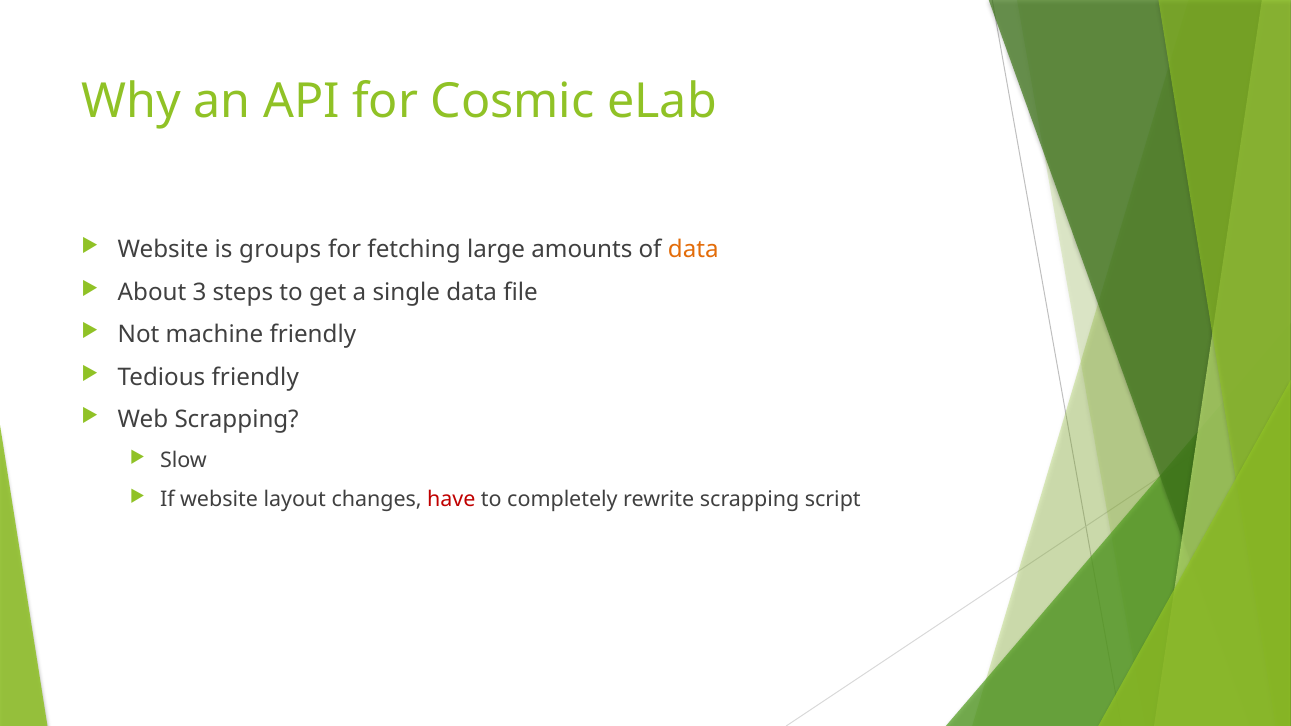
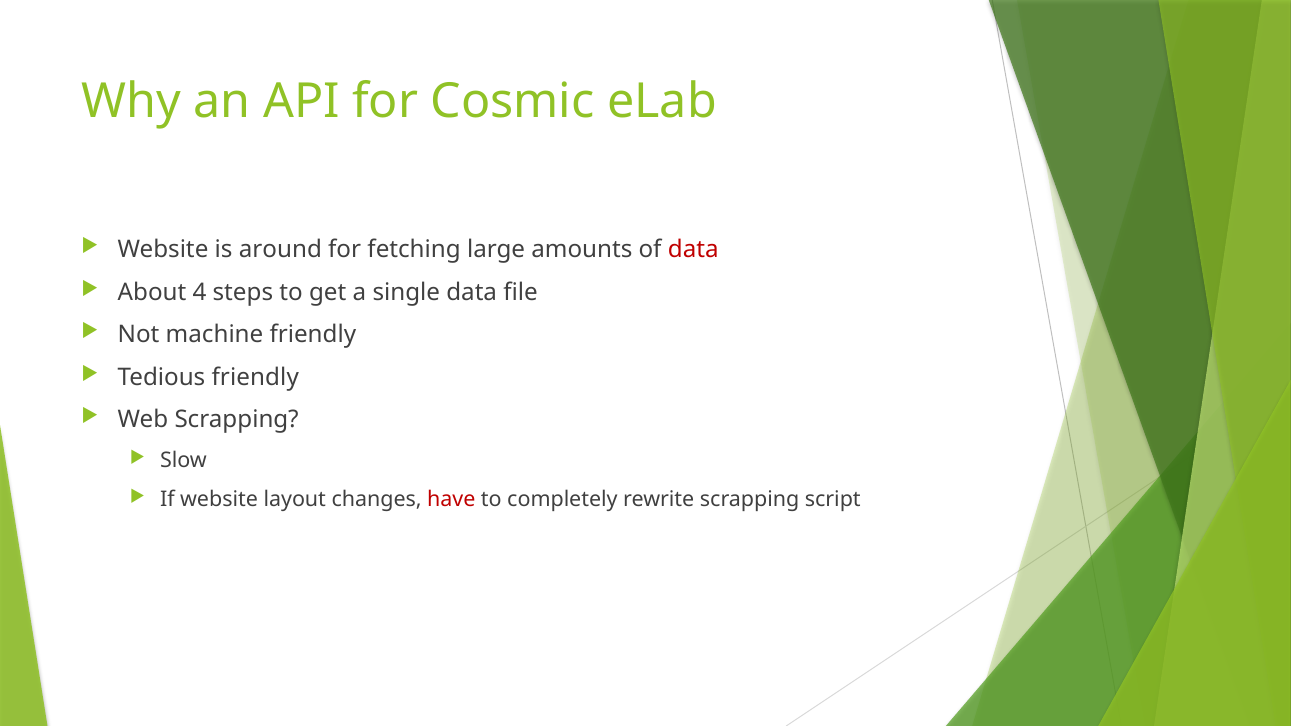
groups: groups -> around
data at (693, 250) colour: orange -> red
3: 3 -> 4
